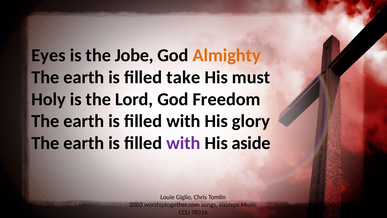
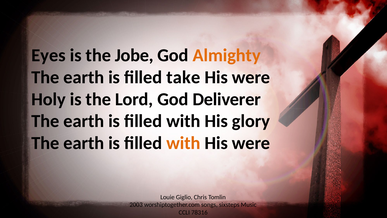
must at (251, 77): must -> were
Freedom: Freedom -> Deliverer
with at (183, 143) colour: purple -> orange
aside at (251, 143): aside -> were
